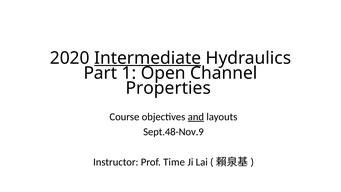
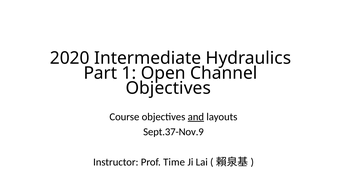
Intermediate underline: present -> none
Properties at (168, 88): Properties -> Objectives
Sept.48-Nov.9: Sept.48-Nov.9 -> Sept.37-Nov.9
